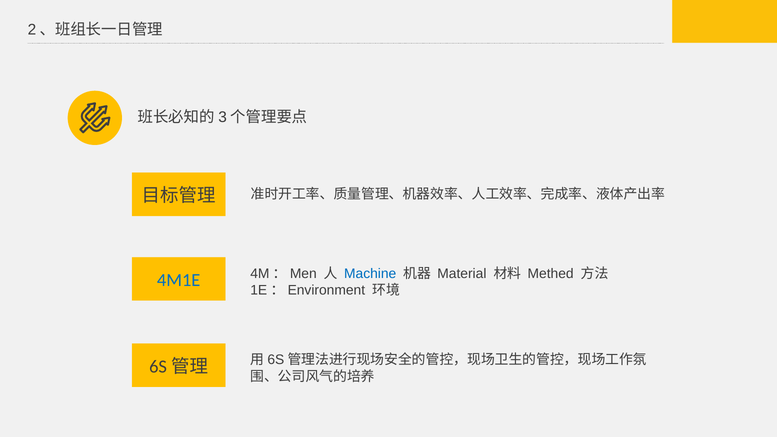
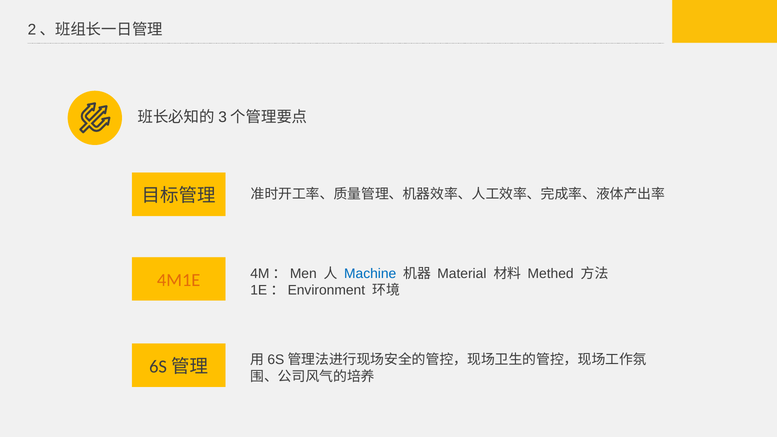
4M1E colour: blue -> orange
